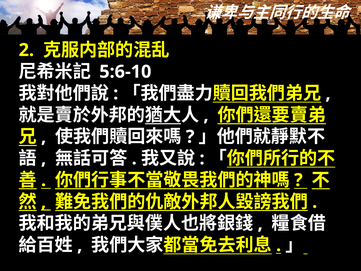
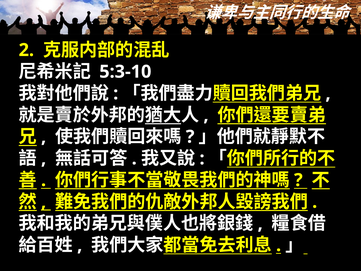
5:6-10: 5:6-10 -> 5:3-10
